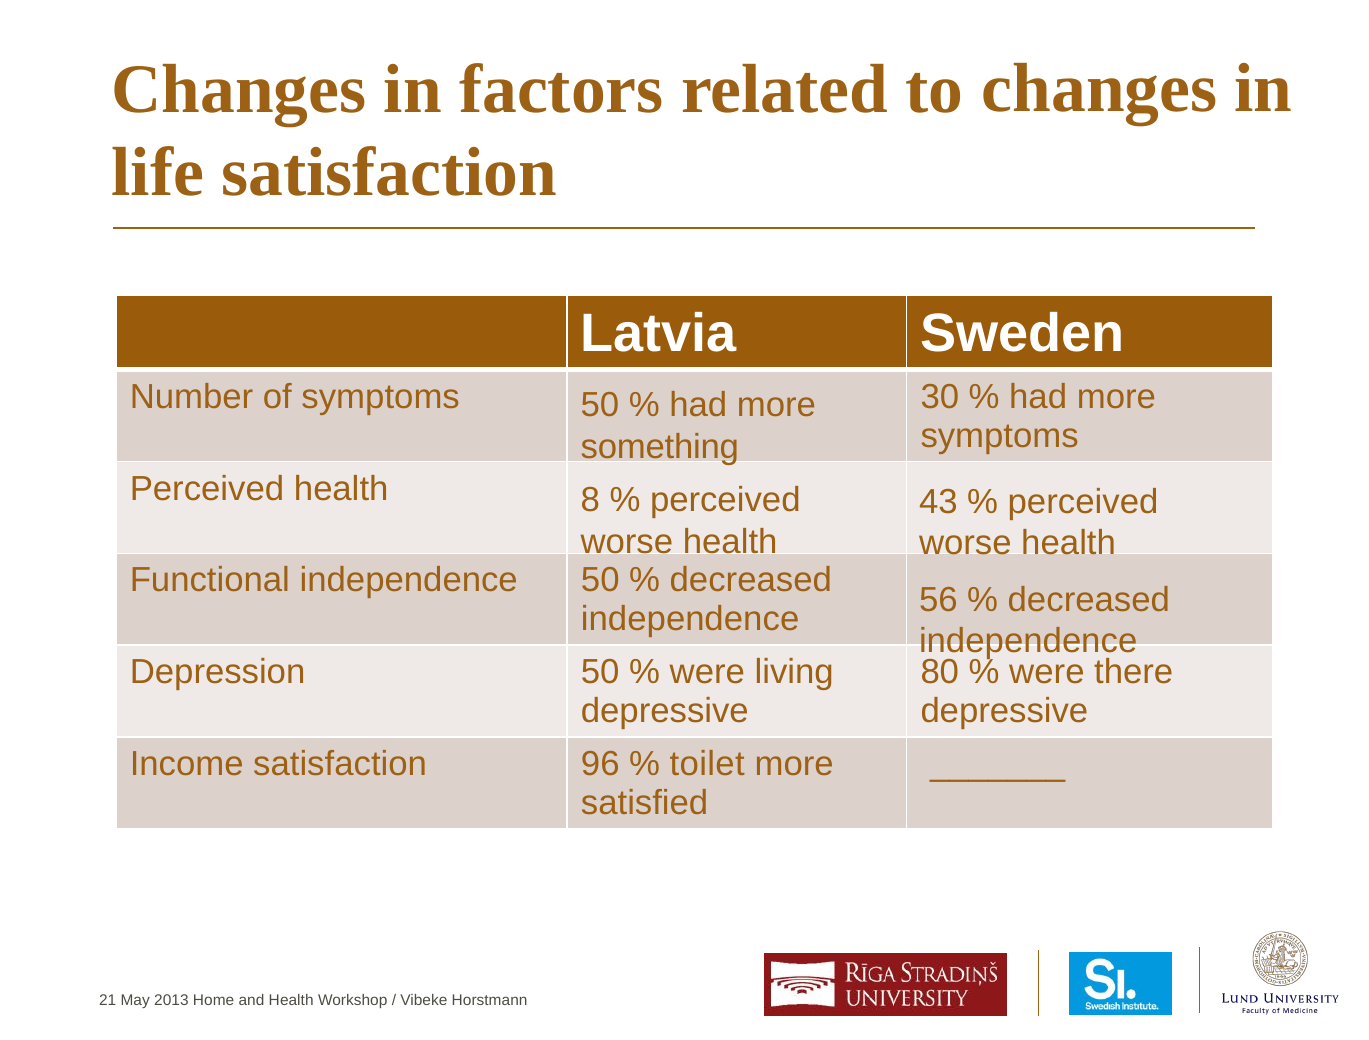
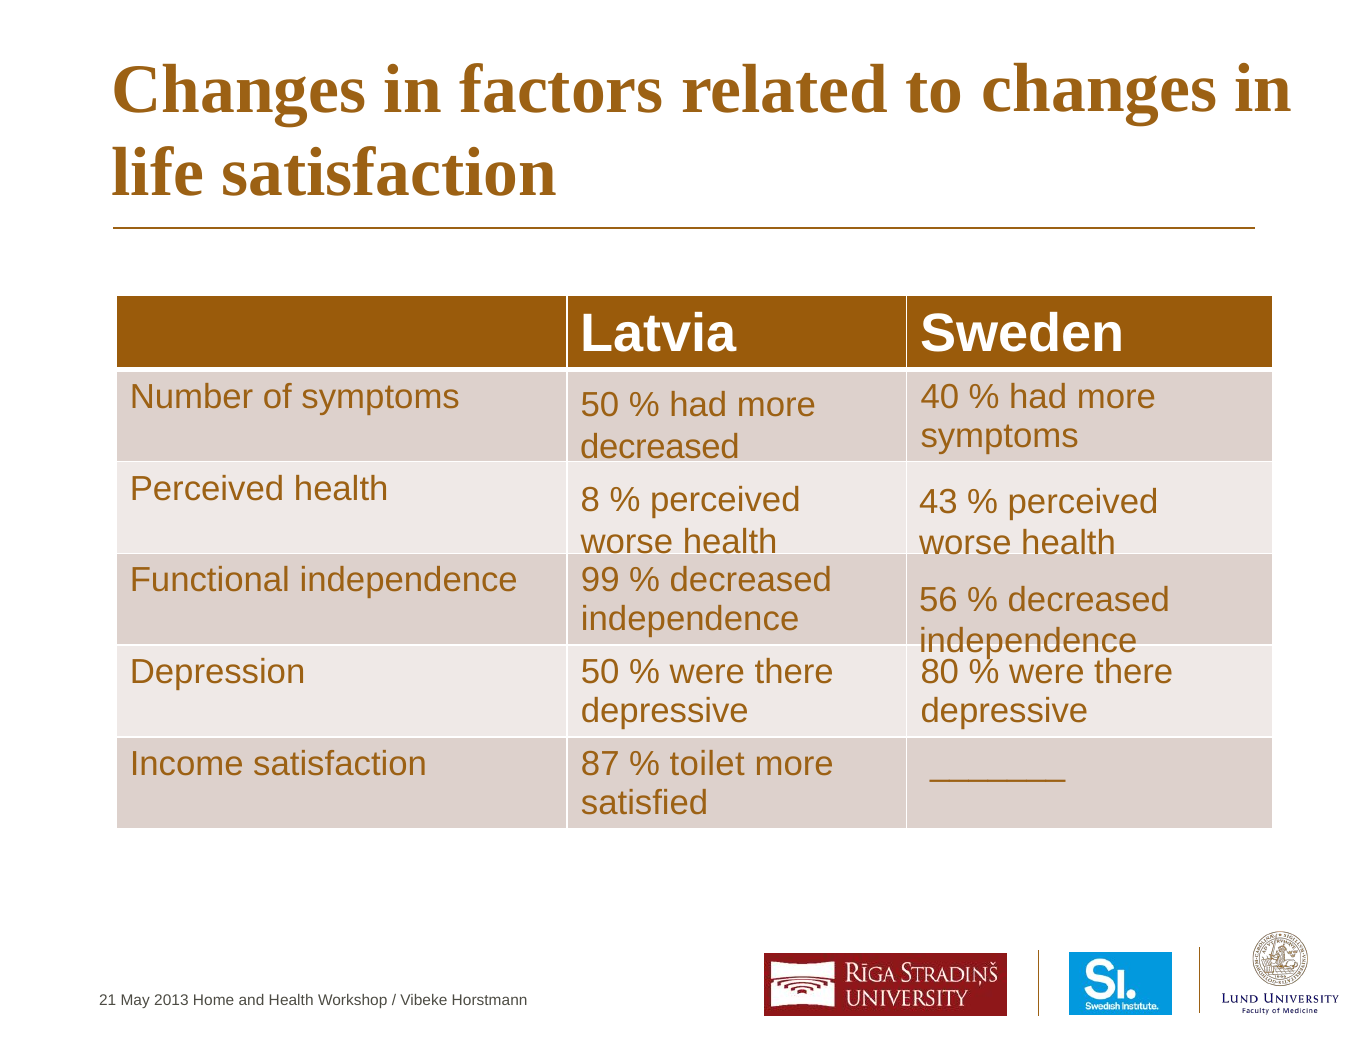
30: 30 -> 40
something at (660, 447): something -> decreased
independence 50: 50 -> 99
living at (794, 672): living -> there
96: 96 -> 87
